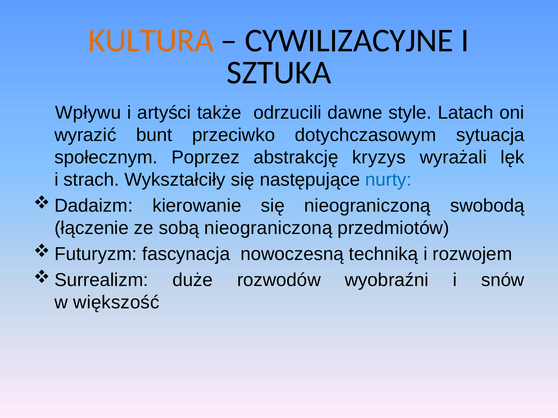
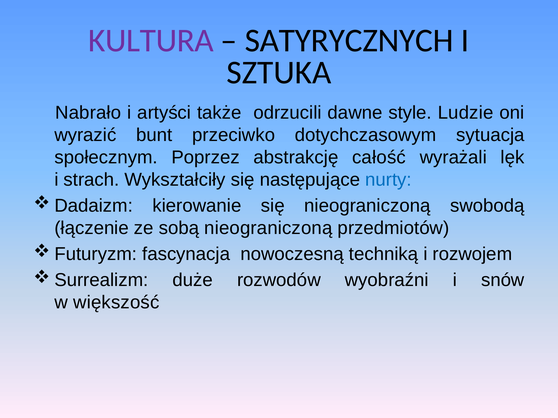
KULTURA colour: orange -> purple
CYWILIZACYJNE: CYWILIZACYJNE -> SATYRYCZNYCH
Wpływu: Wpływu -> Nabrało
Latach: Latach -> Ludzie
kryzys: kryzys -> całość
